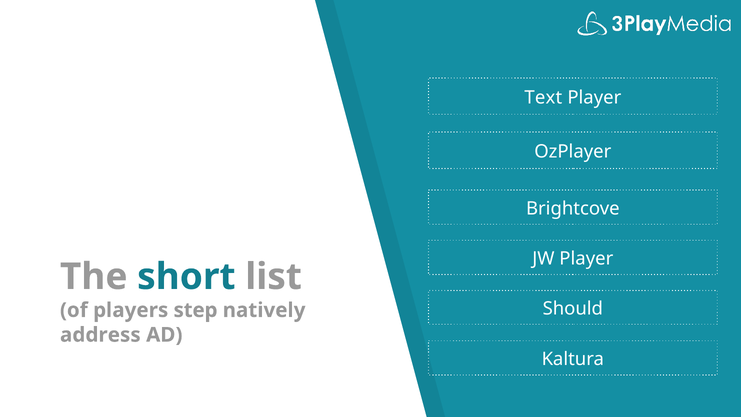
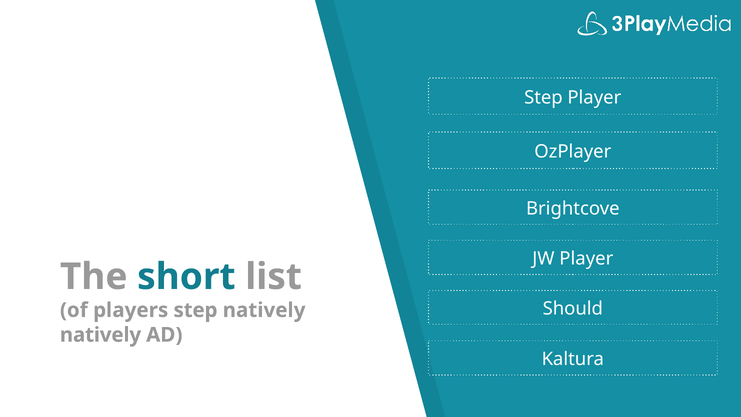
Text at (543, 97): Text -> Step
address at (100, 335): address -> natively
